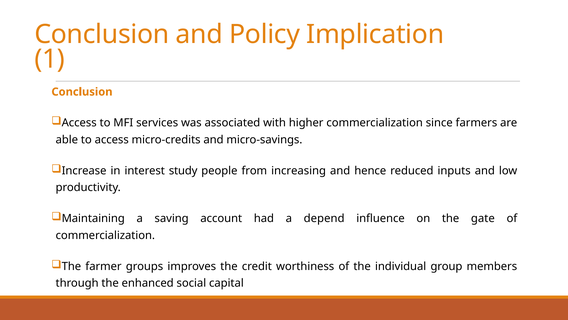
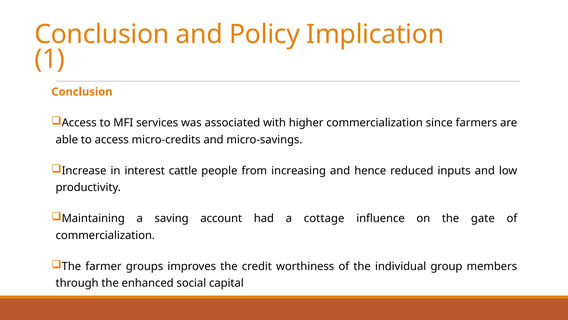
study: study -> cattle
depend: depend -> cottage
